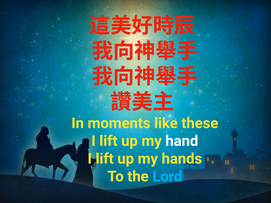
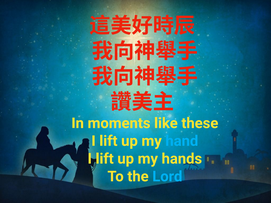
hand colour: white -> light blue
